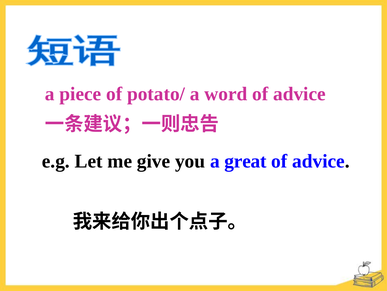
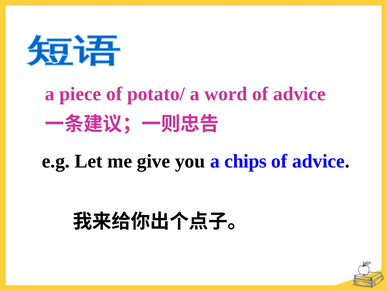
great: great -> chips
